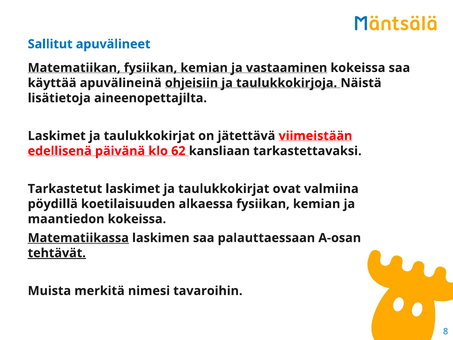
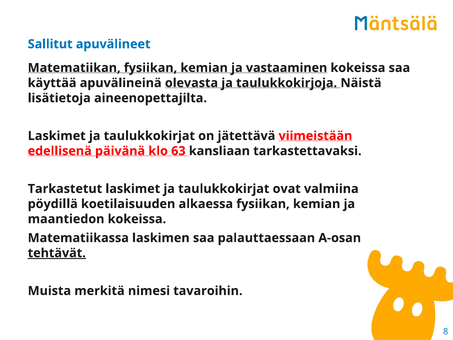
ohjeisiin: ohjeisiin -> olevasta
62: 62 -> 63
Matematiikassa underline: present -> none
